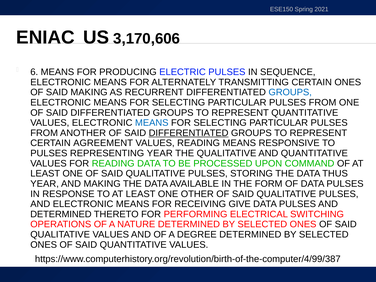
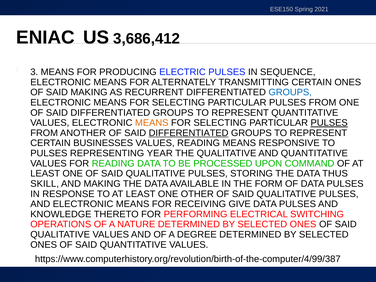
3,170,606: 3,170,606 -> 3,686,412
6: 6 -> 3
MEANS at (152, 123) colour: blue -> orange
PULSES at (329, 123) underline: none -> present
AGREEMENT: AGREEMENT -> BUSINESSES
YEAR at (45, 184): YEAR -> SKILL
DETERMINED at (61, 214): DETERMINED -> KNOWLEDGE
